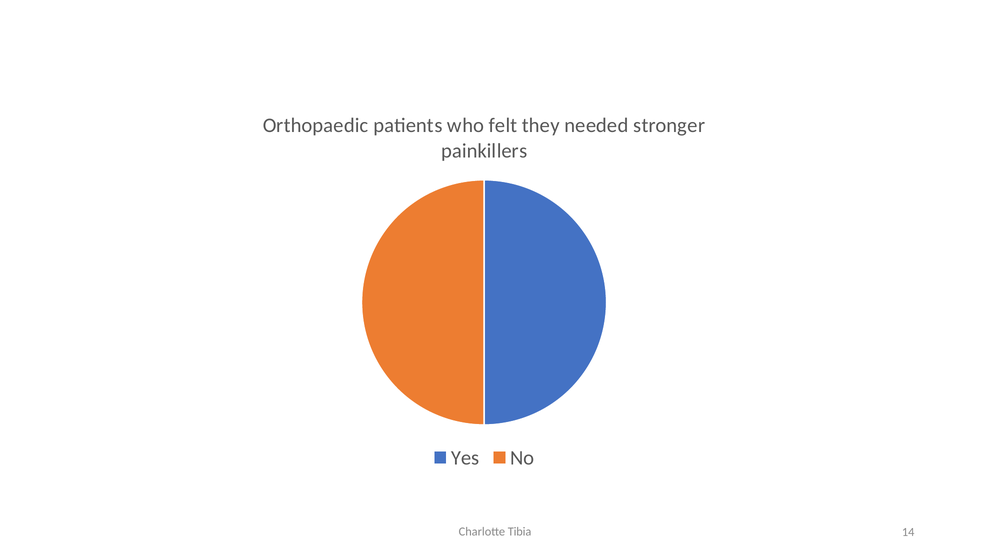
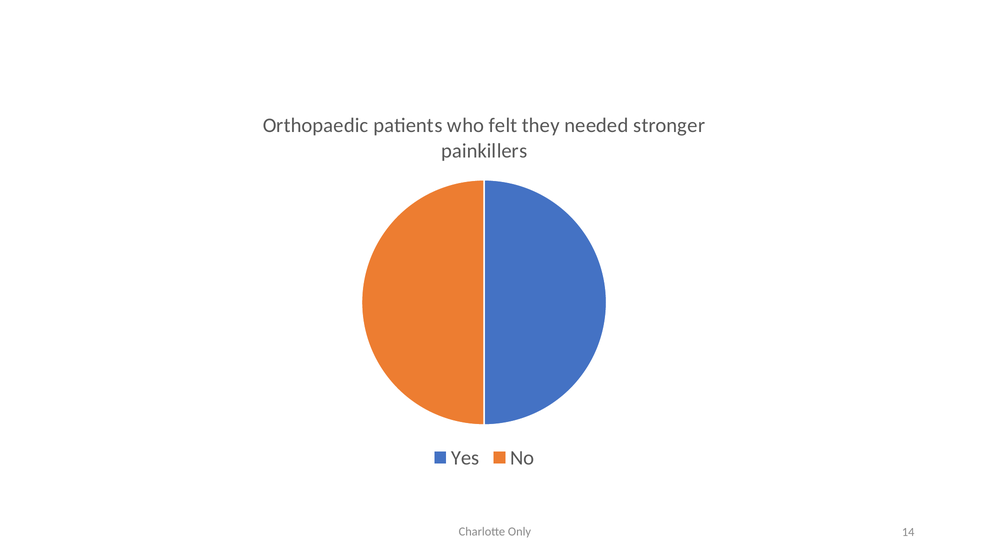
Tibia: Tibia -> Only
